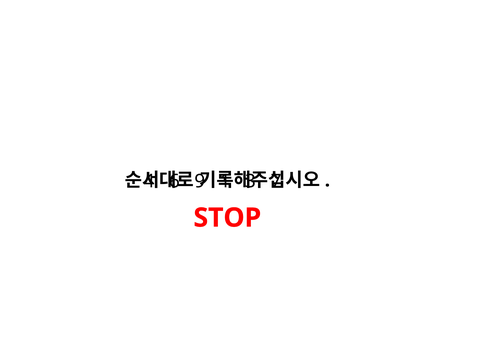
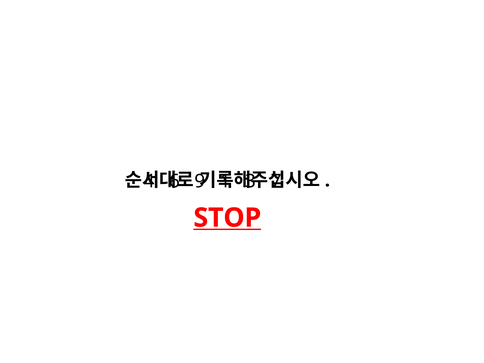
STOP underline: none -> present
